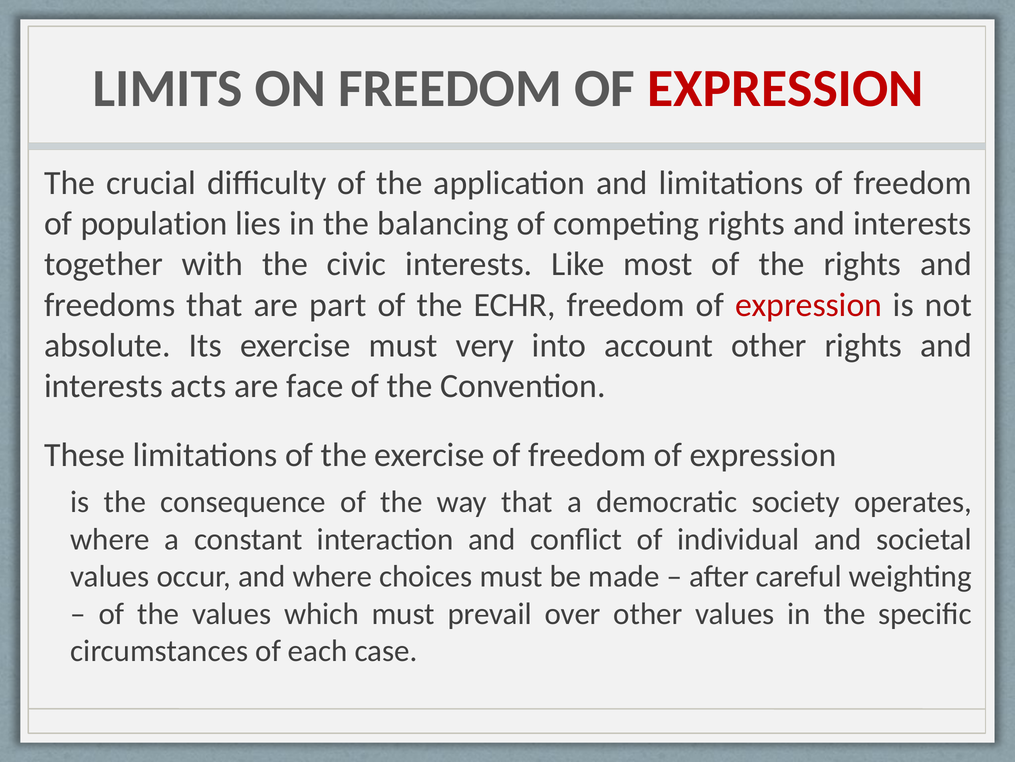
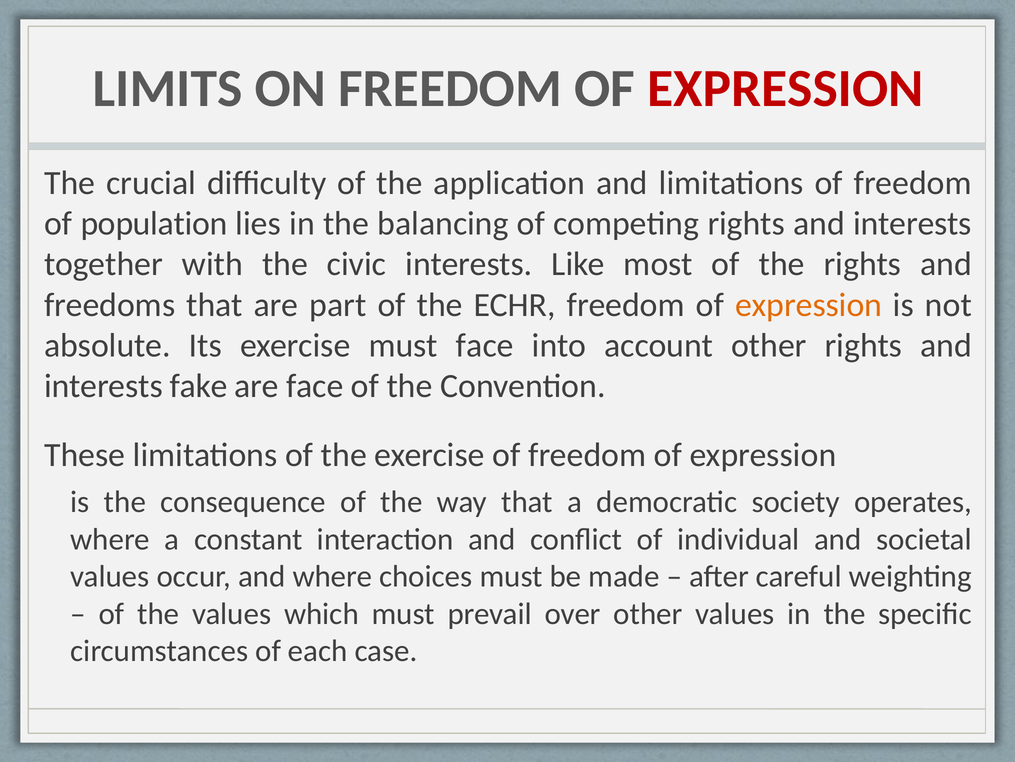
expression at (809, 305) colour: red -> orange
must very: very -> face
acts: acts -> fake
